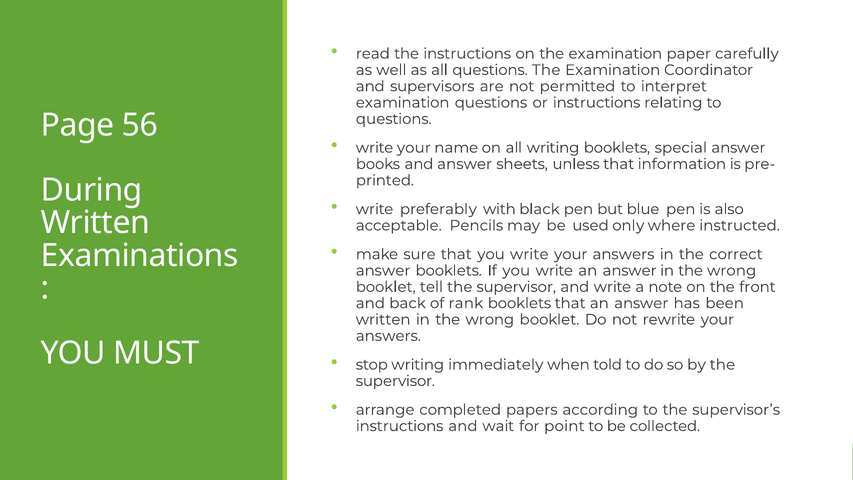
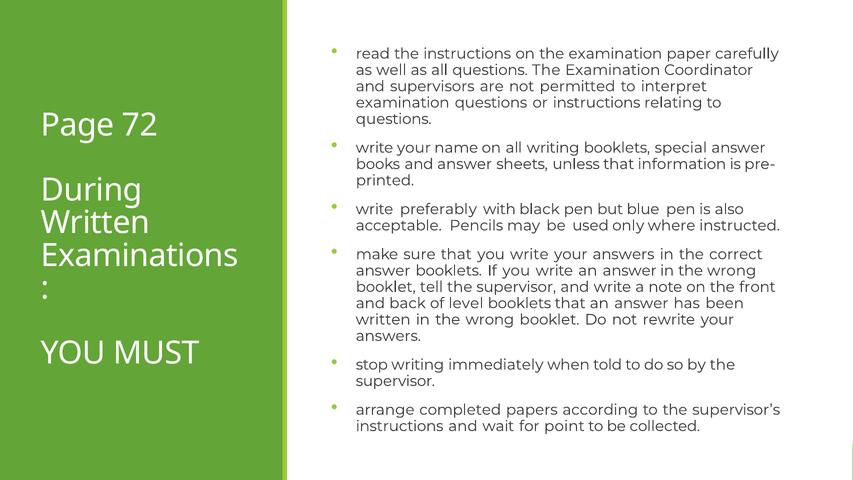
56: 56 -> 72
rank: rank -> level
